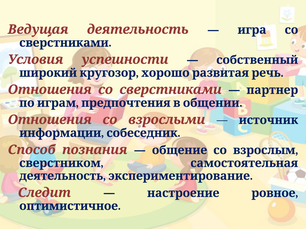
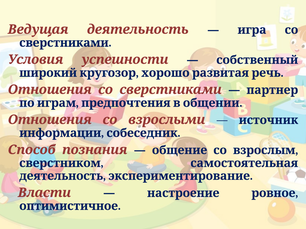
Следит: Следит -> Власти
